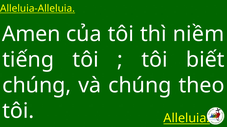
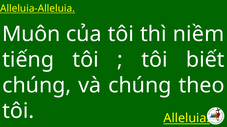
Amen: Amen -> Muôn
